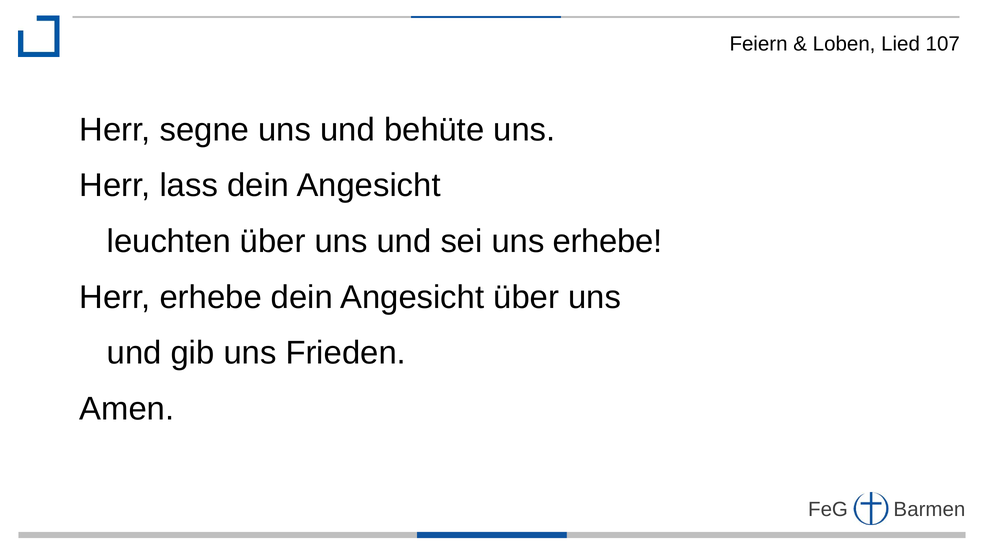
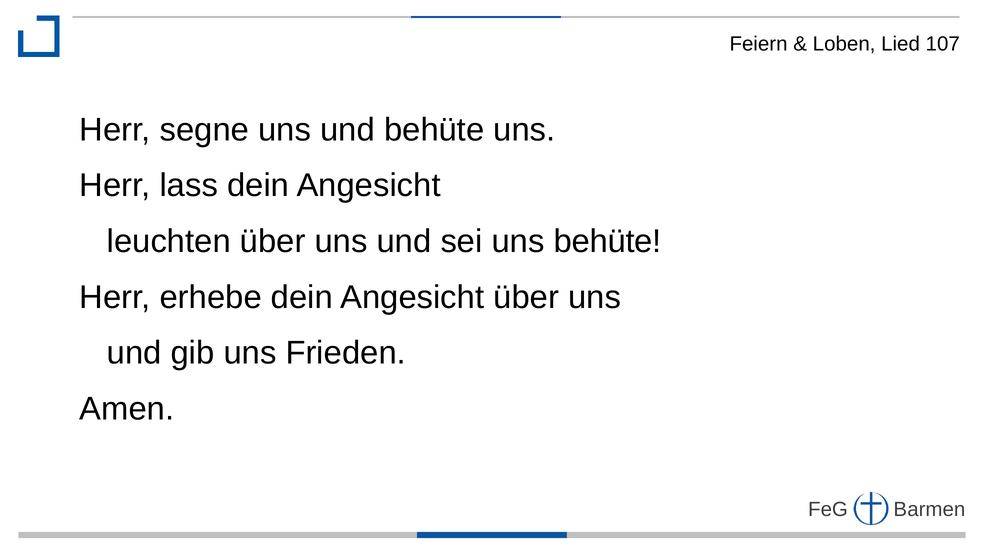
uns erhebe: erhebe -> behüte
